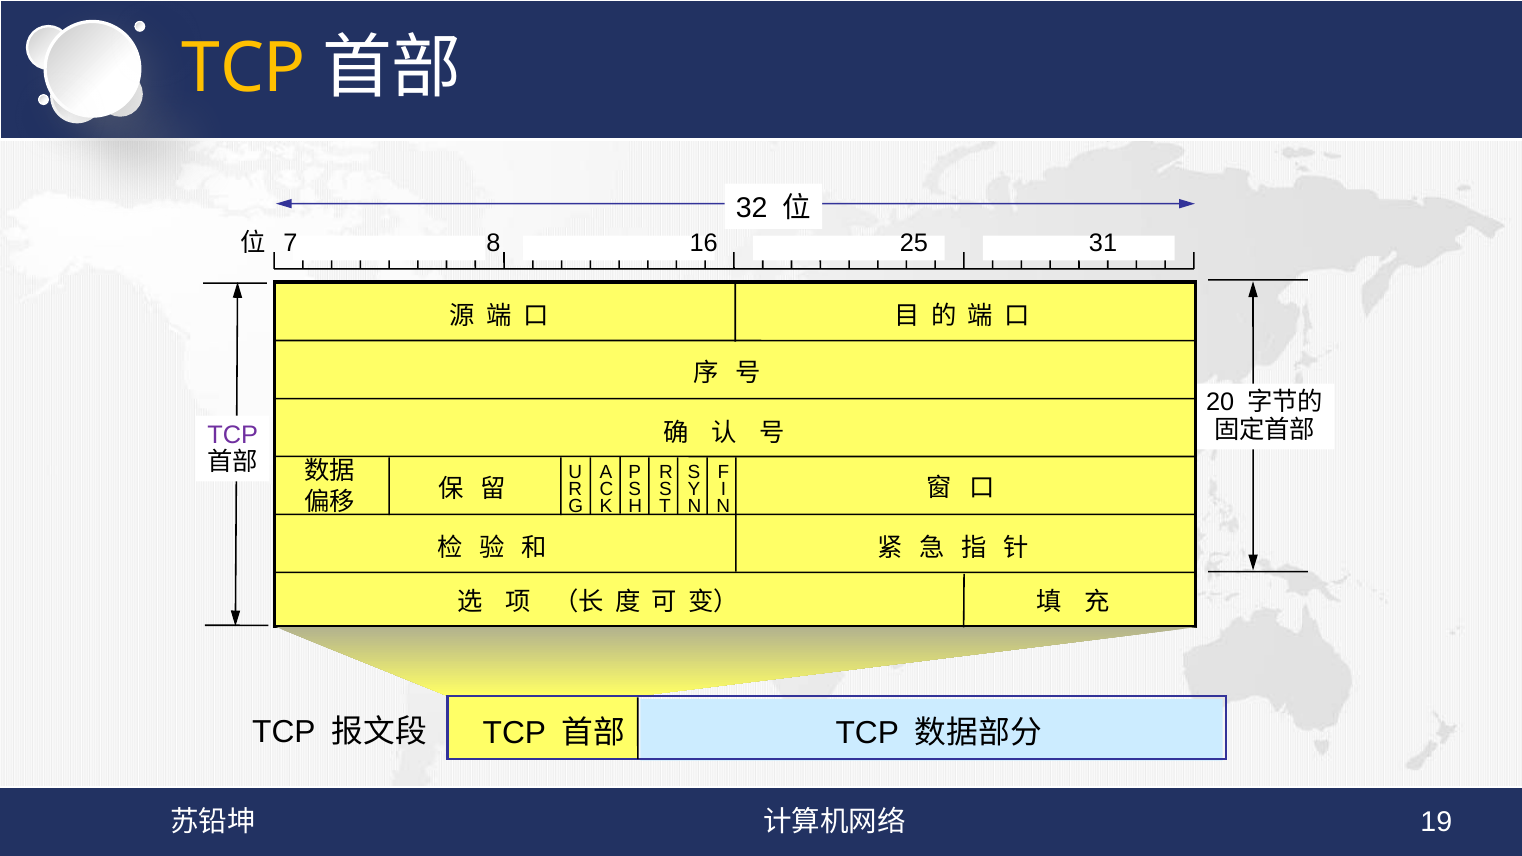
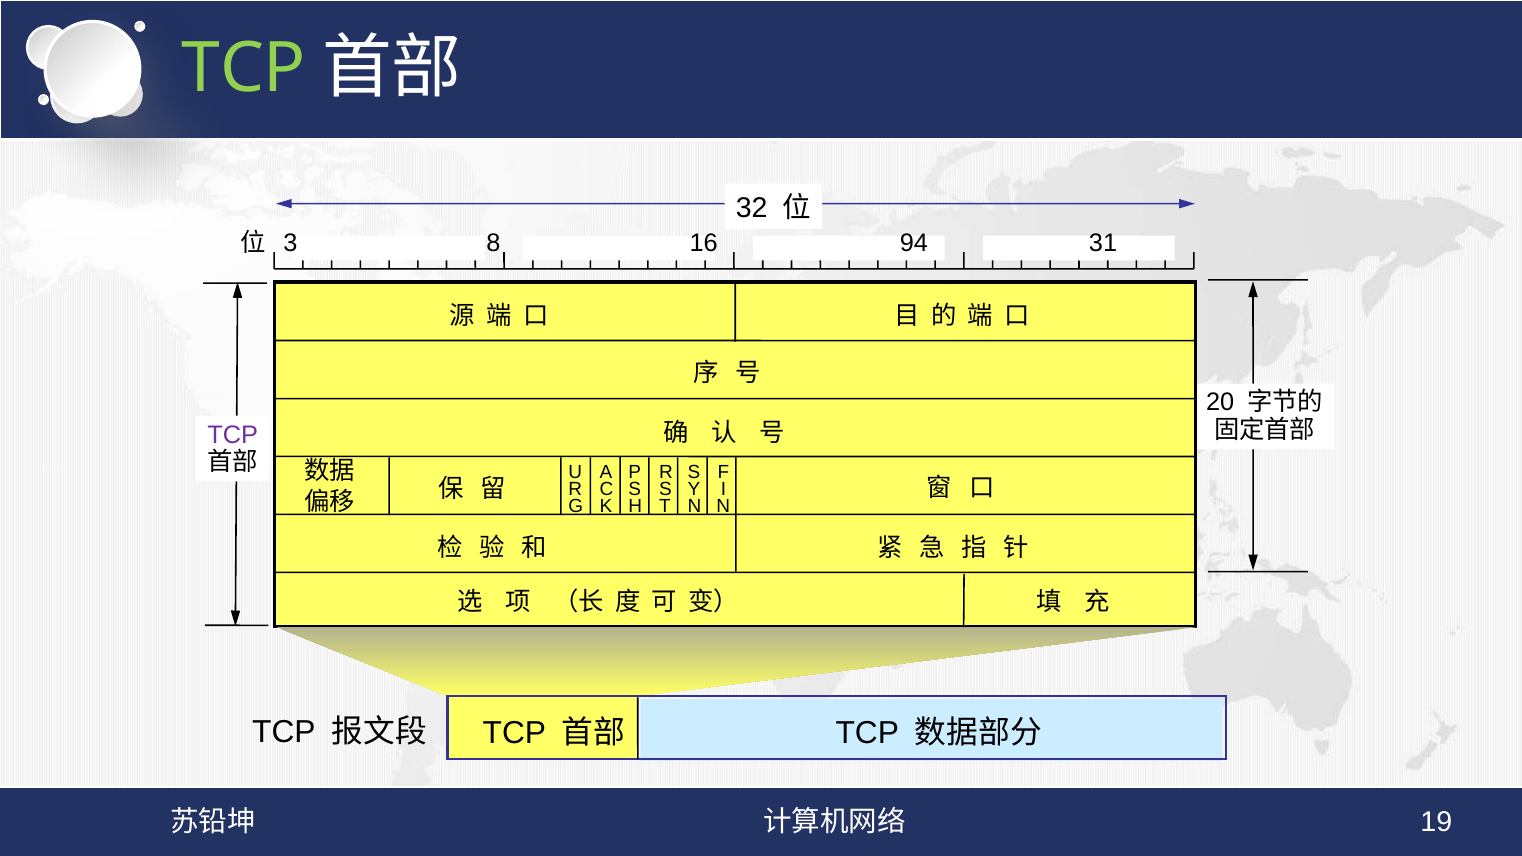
TCP at (244, 69) colour: yellow -> light green
7: 7 -> 3
25: 25 -> 94
